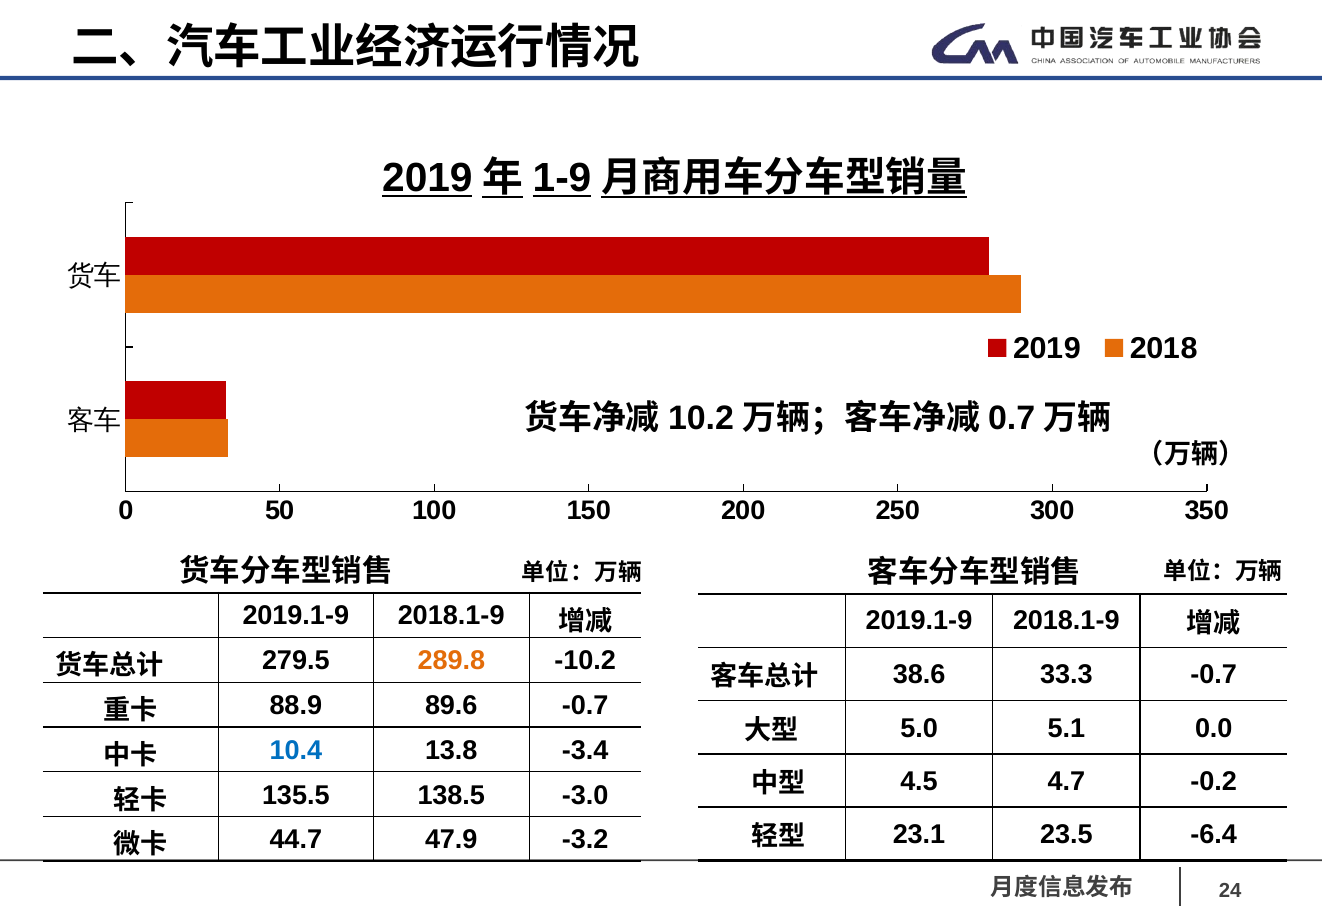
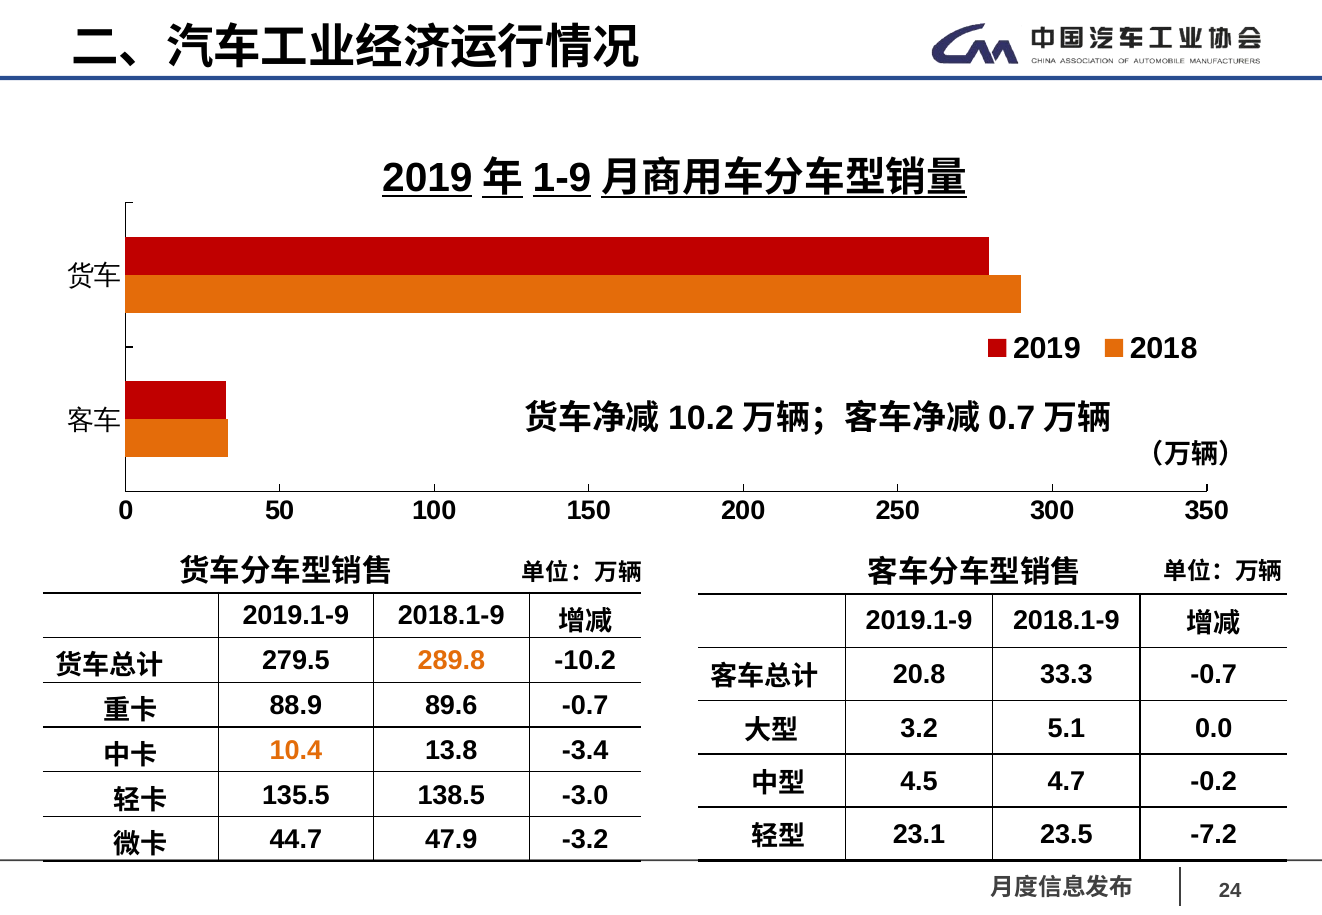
38.6: 38.6 -> 20.8
5.0: 5.0 -> 3.2
10.4 colour: blue -> orange
-6.4: -6.4 -> -7.2
